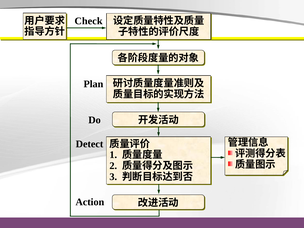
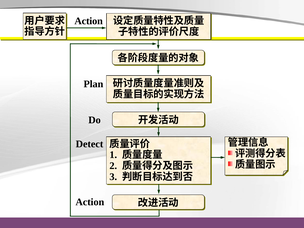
Check at (89, 21): Check -> Action
